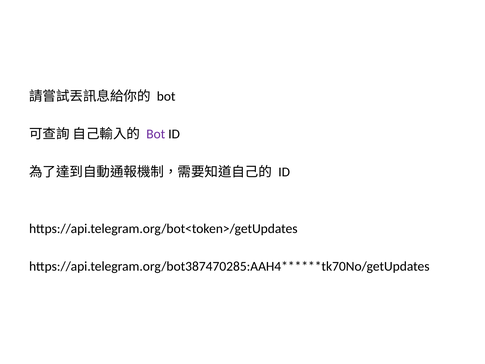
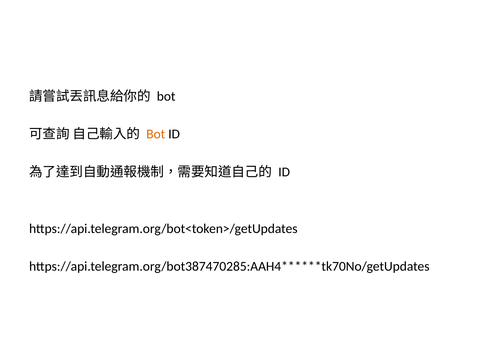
Bot at (156, 134) colour: purple -> orange
